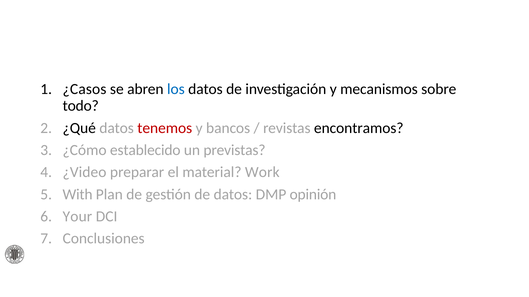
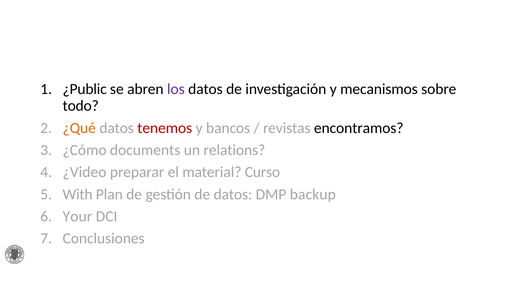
¿Casos: ¿Casos -> ¿Public
los colour: blue -> purple
¿Qué colour: black -> orange
establecido: establecido -> documents
previstas: previstas -> relations
Work: Work -> Curso
opinión: opinión -> backup
